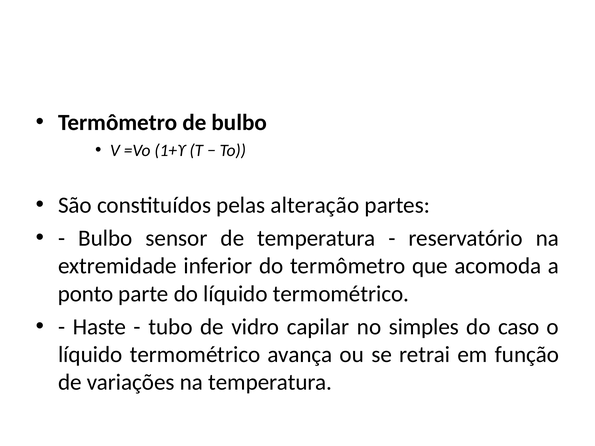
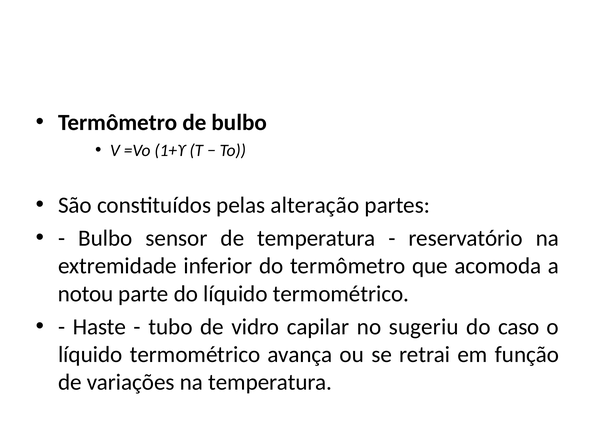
ponto: ponto -> notou
simples: simples -> sugeriu
